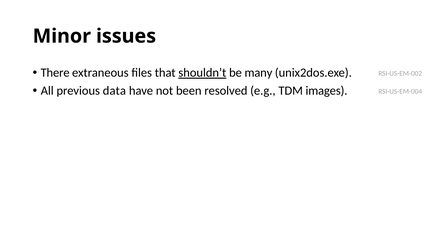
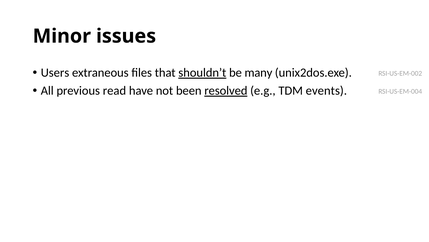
There: There -> Users
data: data -> read
resolved underline: none -> present
images: images -> events
